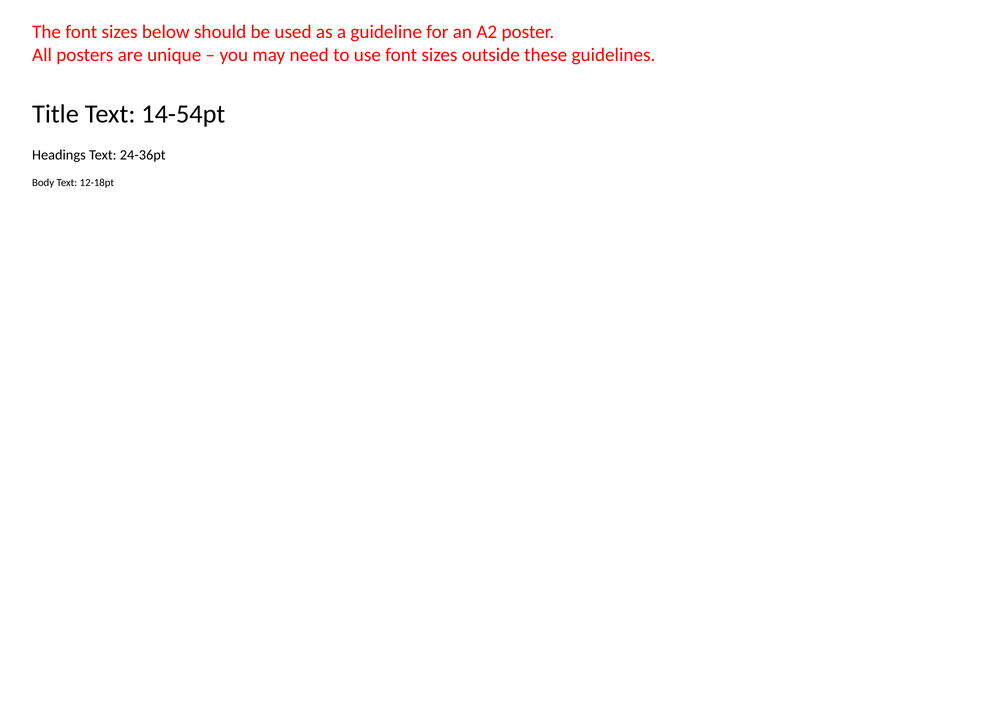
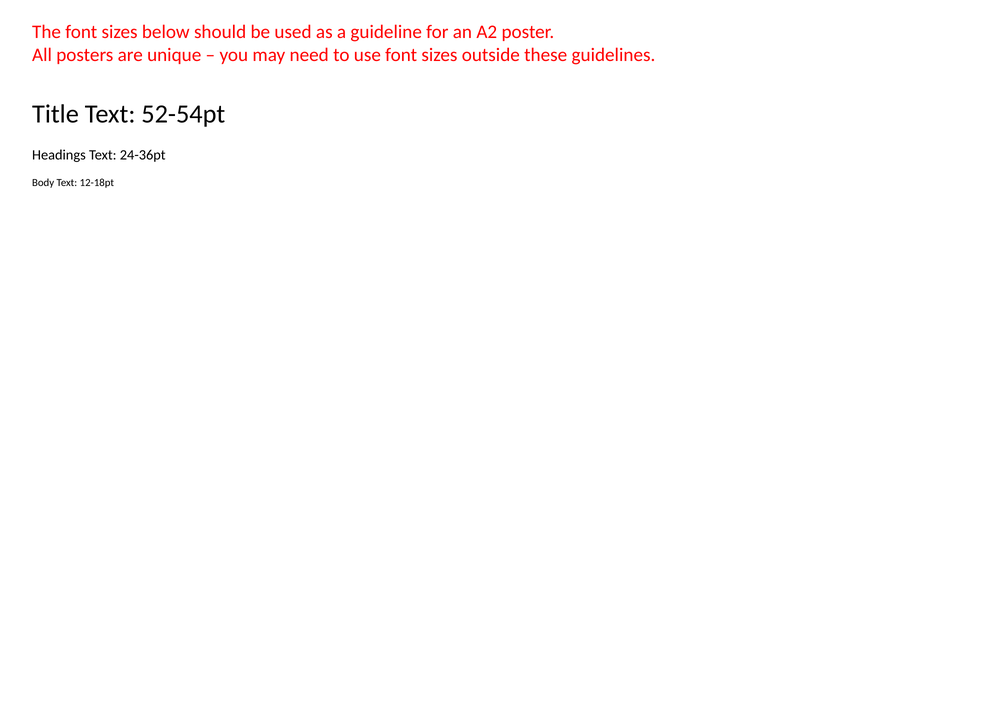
14-54pt: 14-54pt -> 52-54pt
